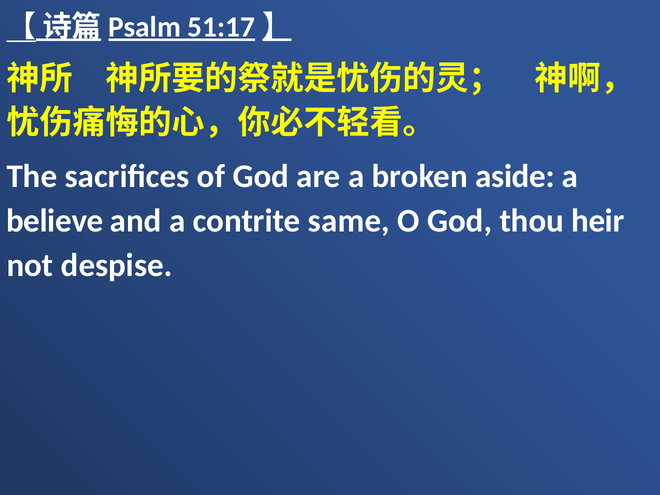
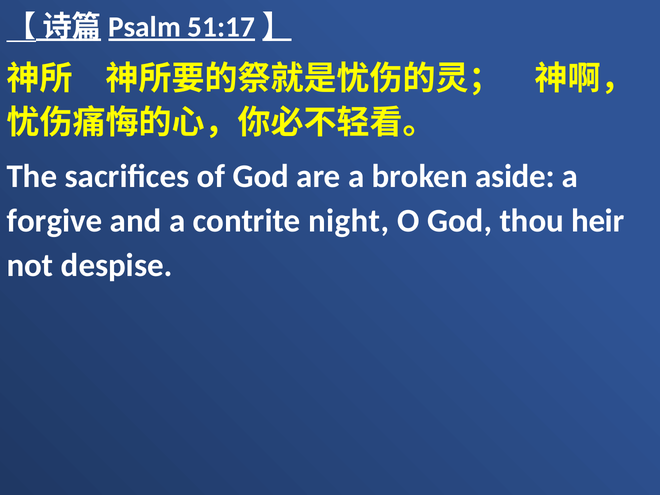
believe: believe -> forgive
same: same -> night
